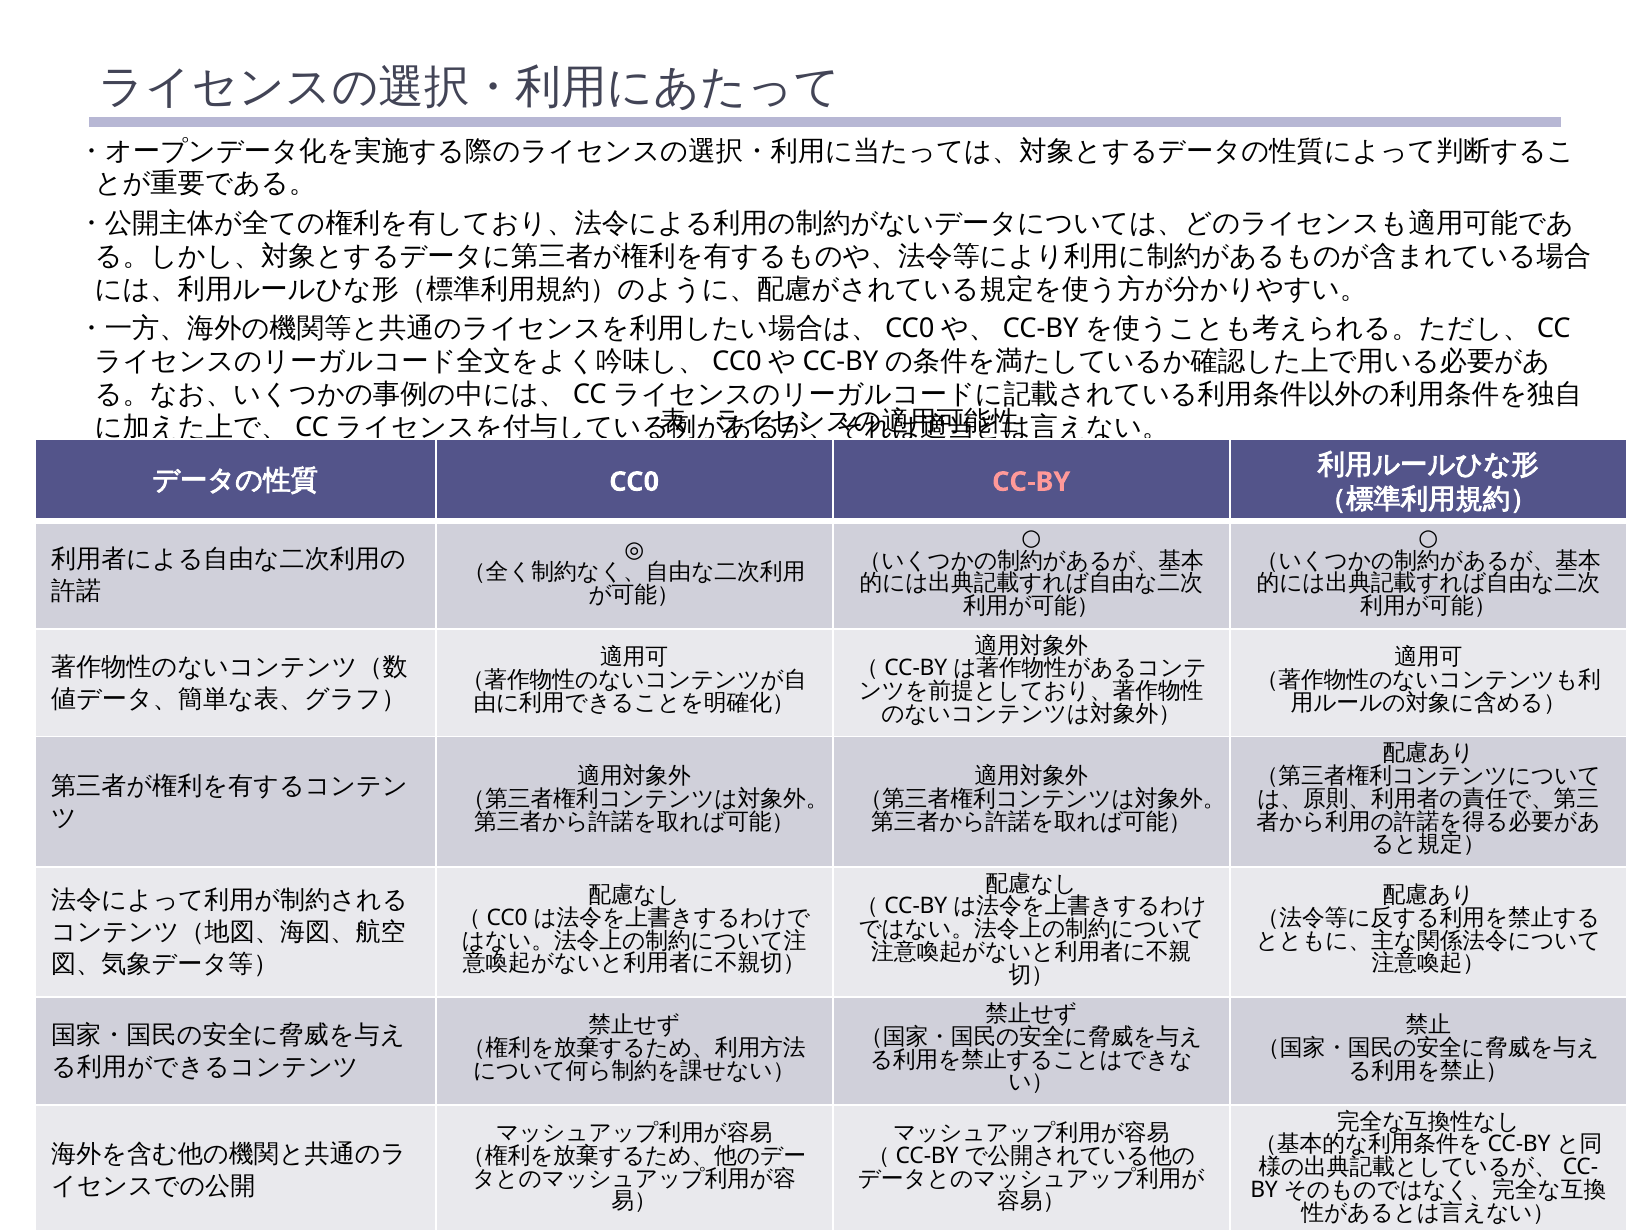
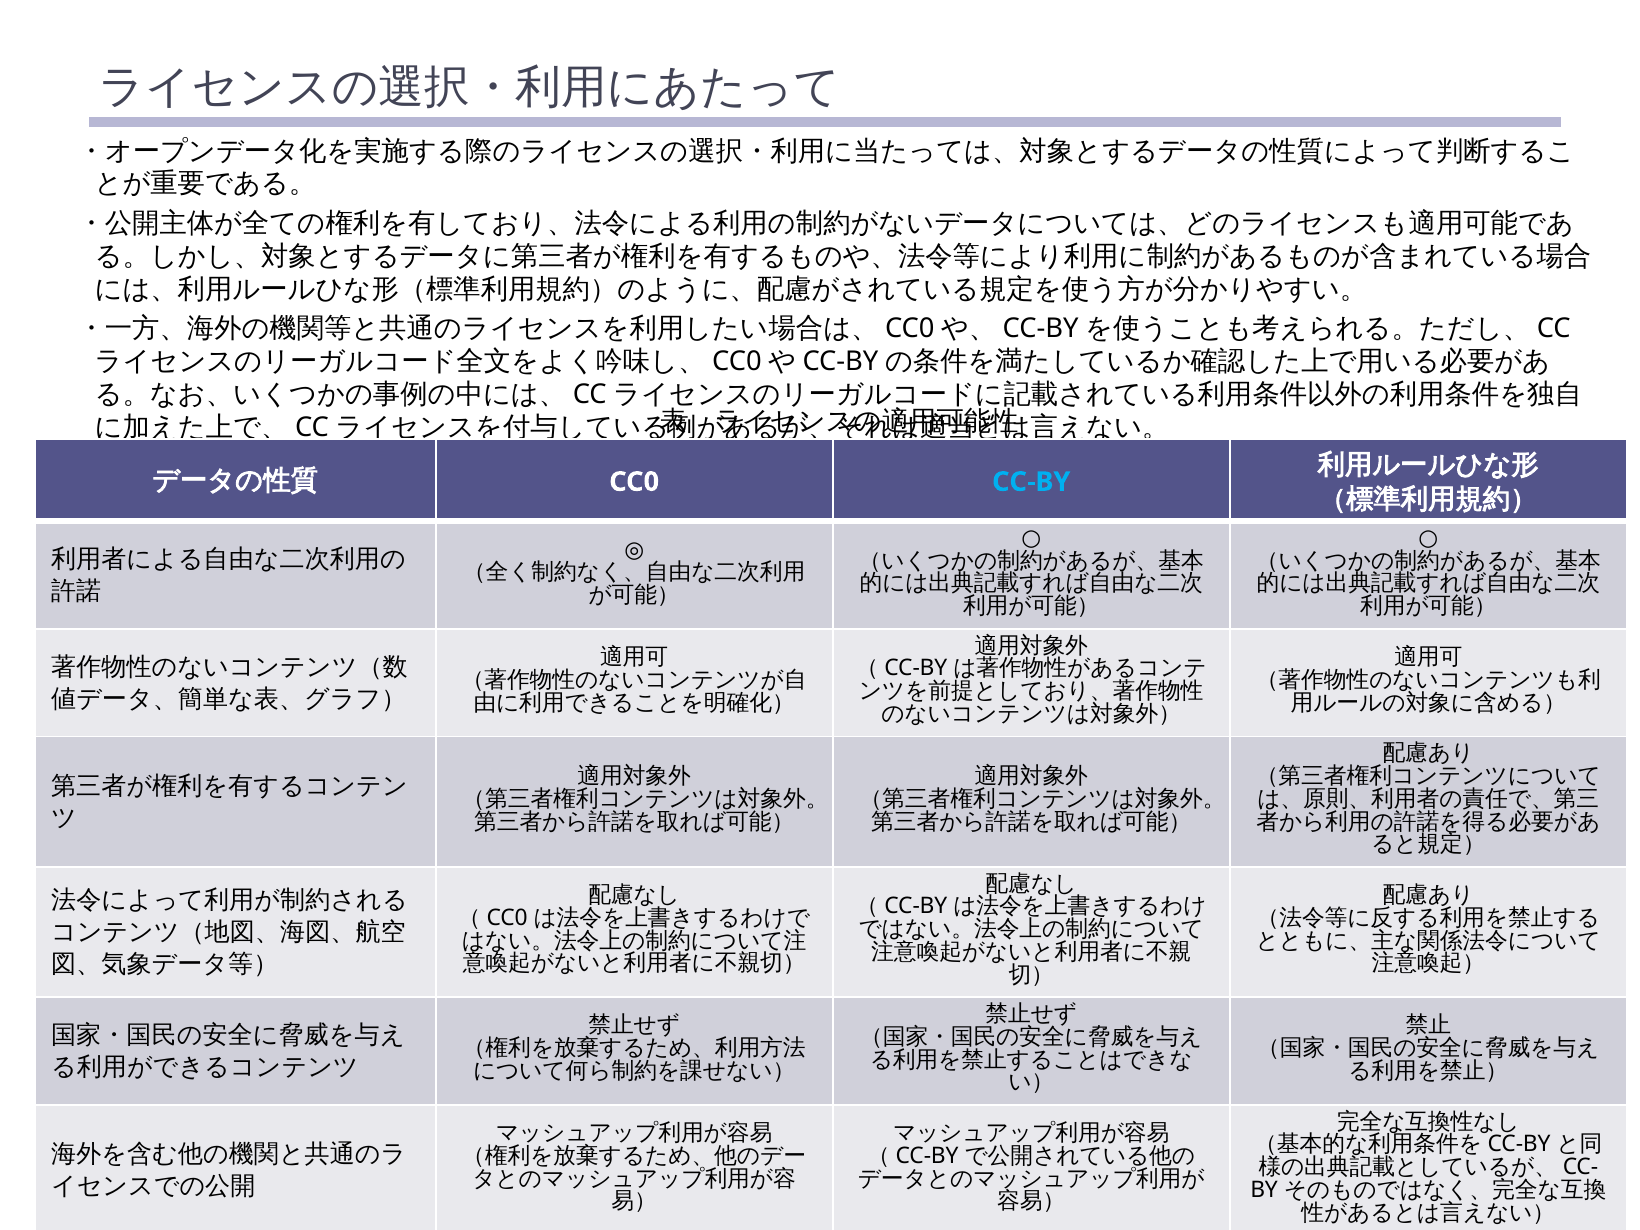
CC-BY colour: pink -> light blue
